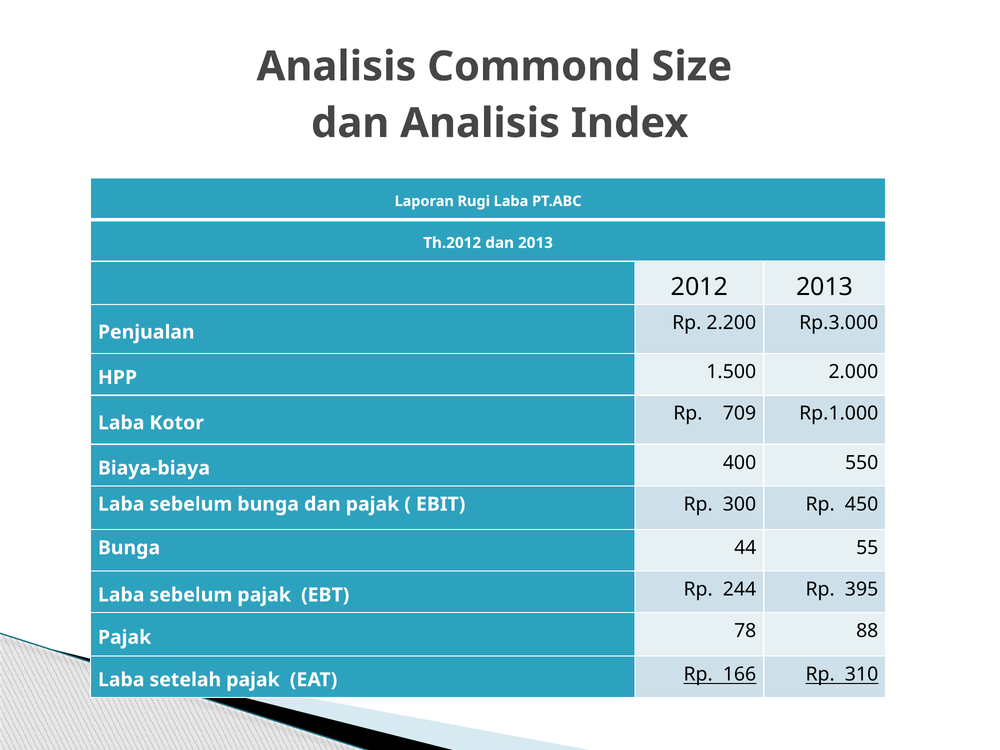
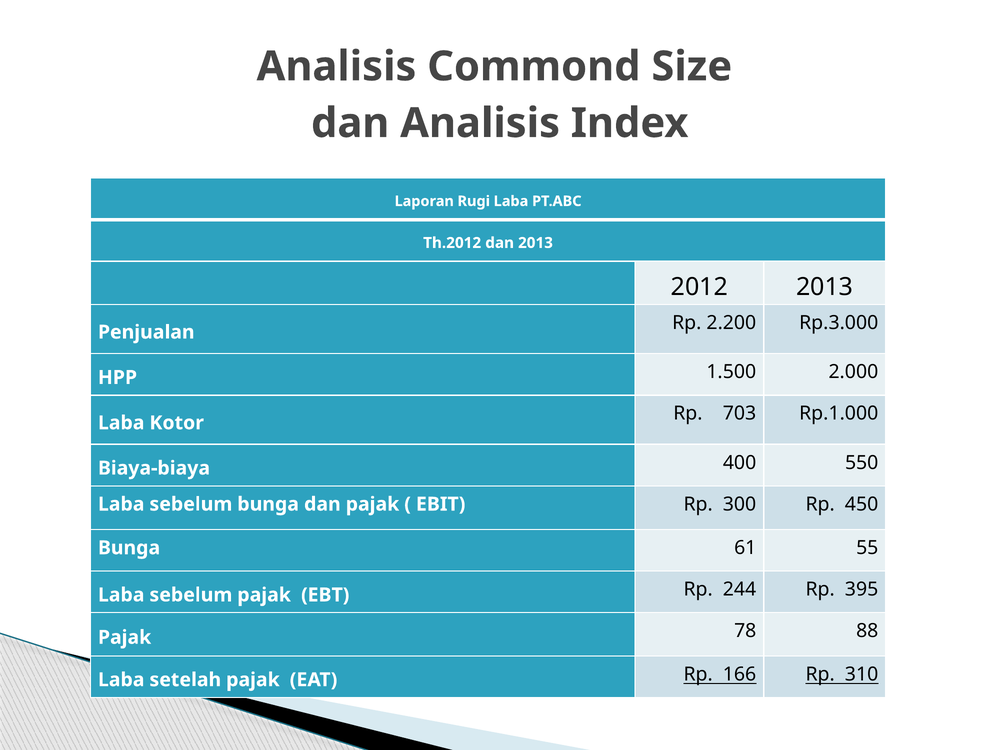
709: 709 -> 703
44: 44 -> 61
